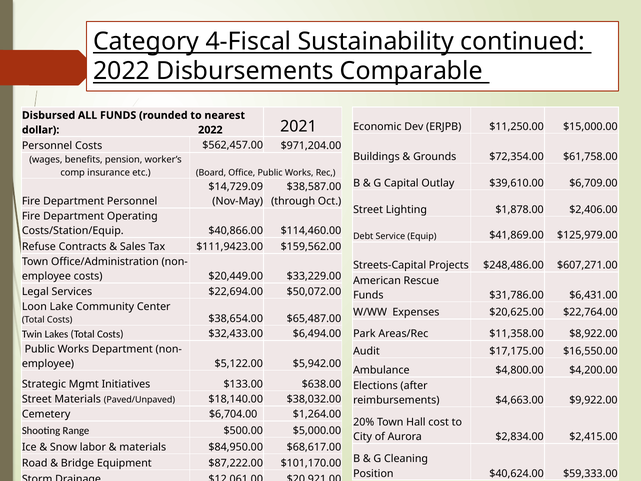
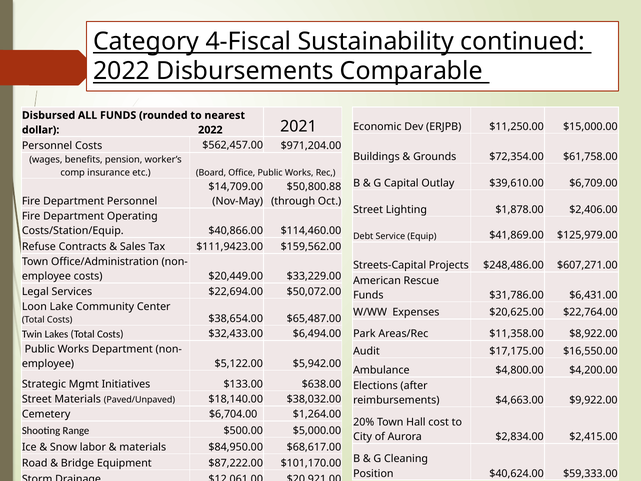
$14,729.09: $14,729.09 -> $14,709.00
$38,587.00: $38,587.00 -> $50,800.88
